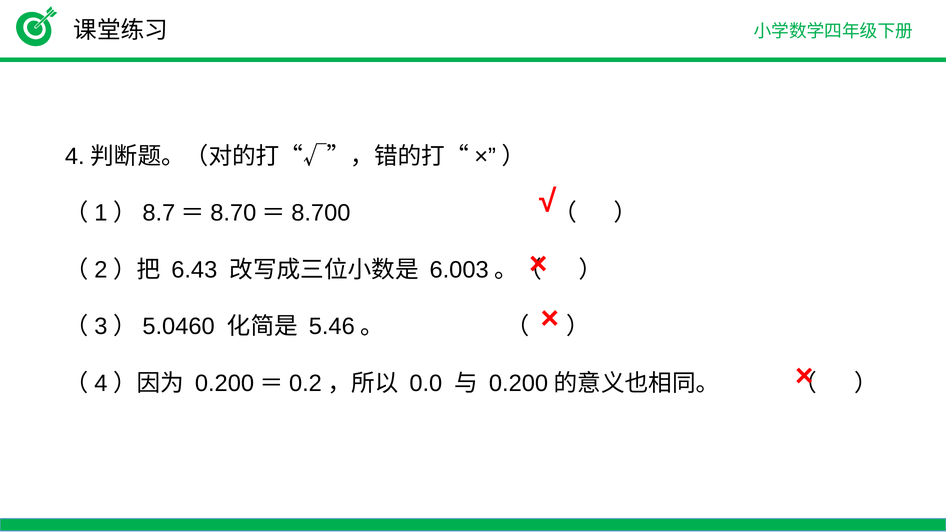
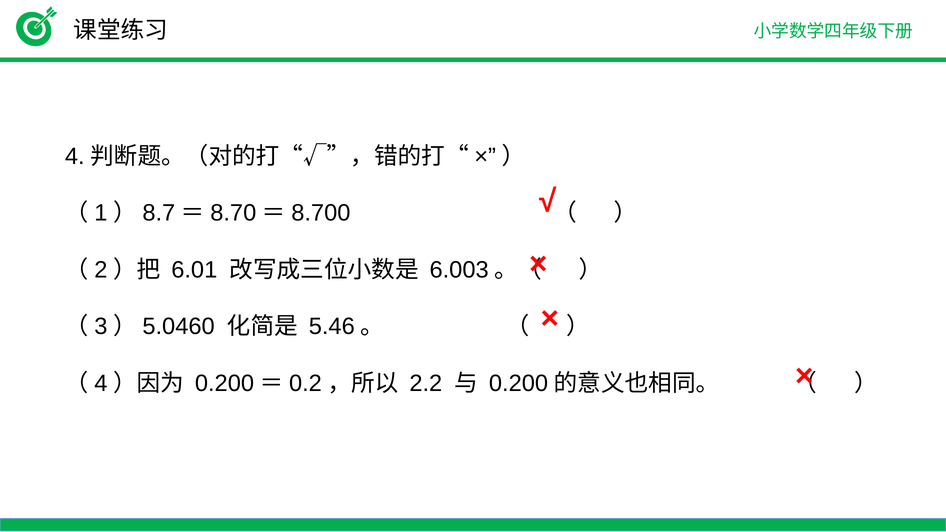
6.43: 6.43 -> 6.01
0.0: 0.0 -> 2.2
